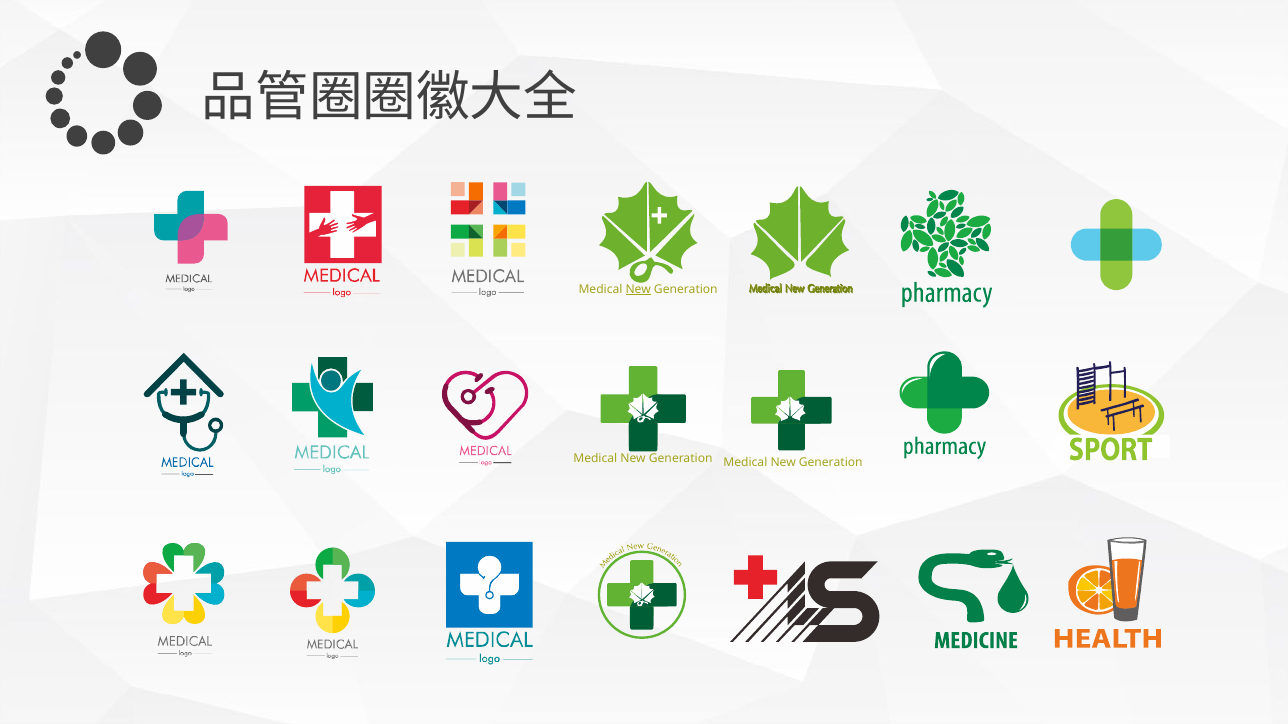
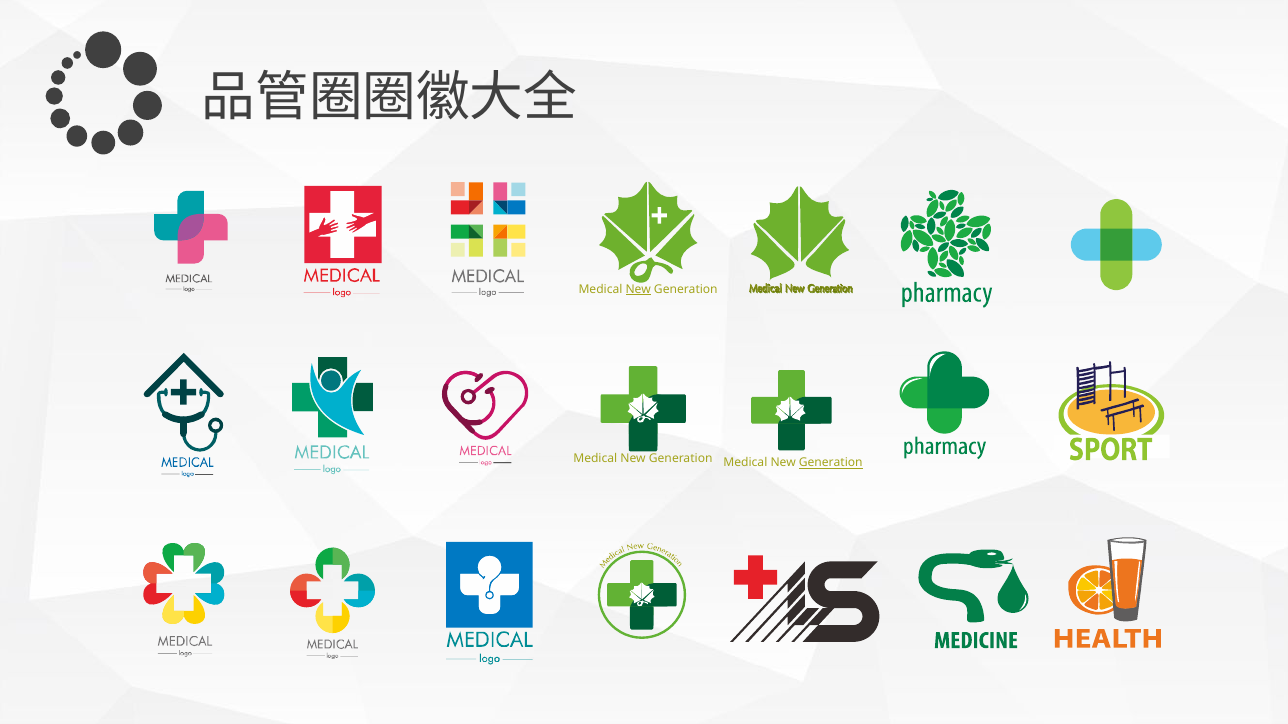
Generation at (831, 463) underline: none -> present
